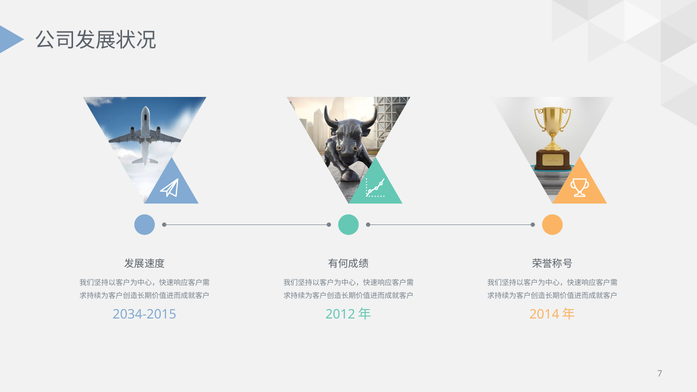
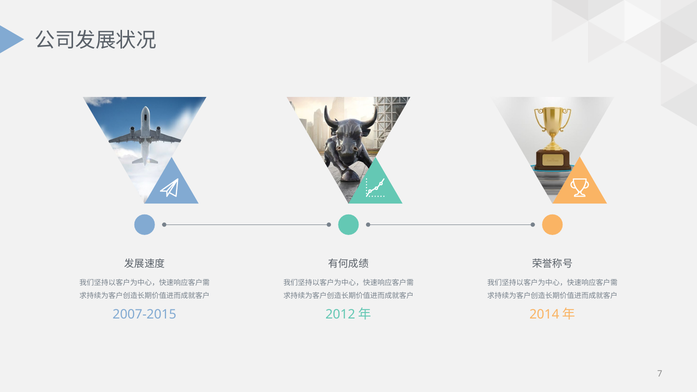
2034-2015: 2034-2015 -> 2007-2015
